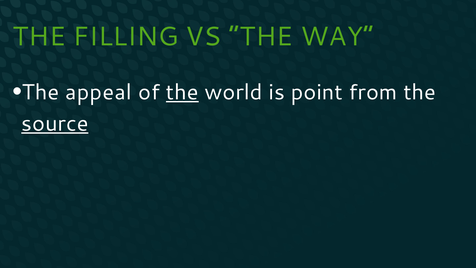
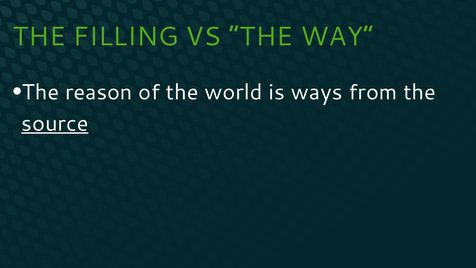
appeal: appeal -> reason
the at (182, 92) underline: present -> none
point: point -> ways
